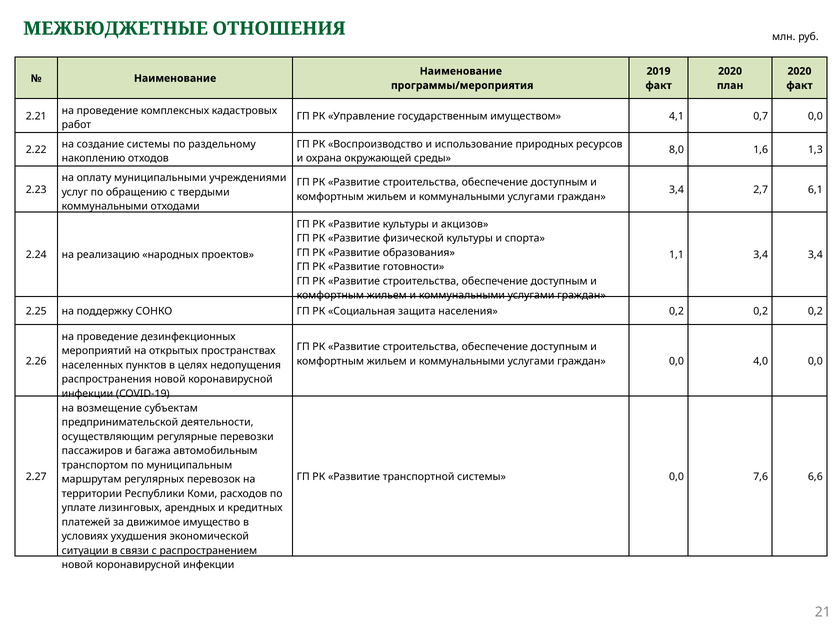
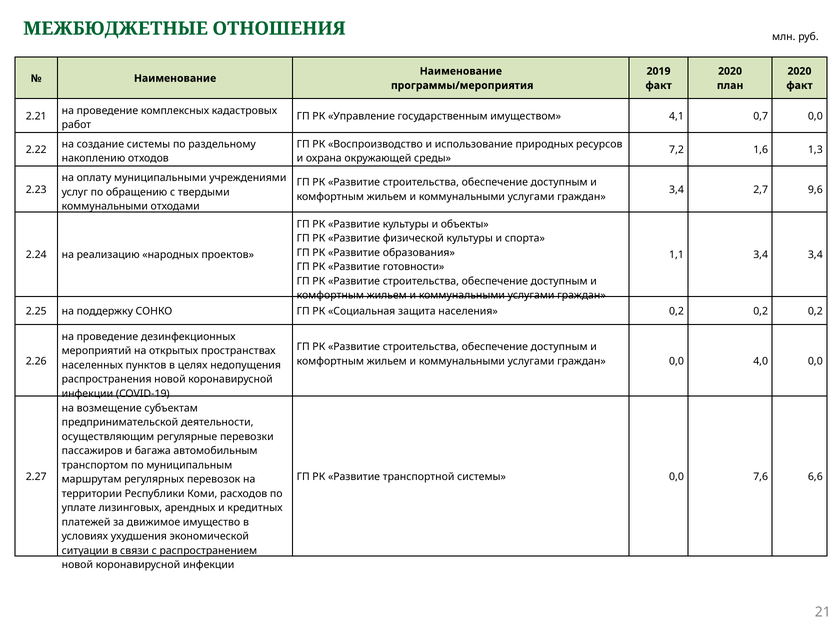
8,0: 8,0 -> 7,2
6,1: 6,1 -> 9,6
акцизов: акцизов -> объекты
